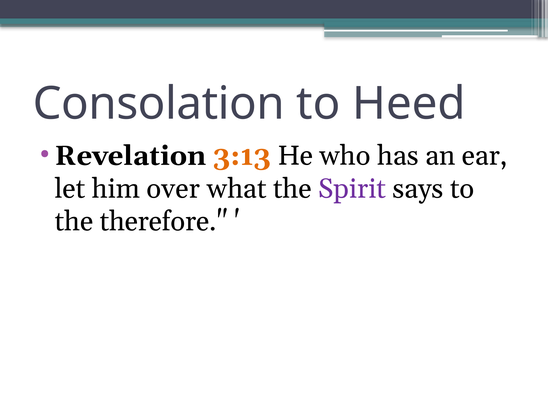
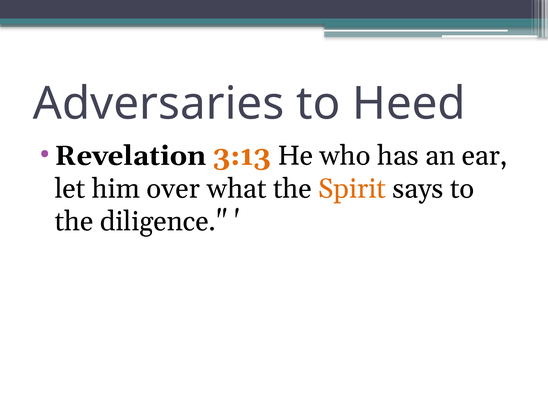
Consolation: Consolation -> Adversaries
Spirit colour: purple -> orange
therefore: therefore -> diligence
